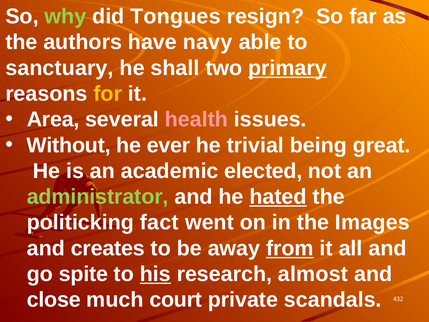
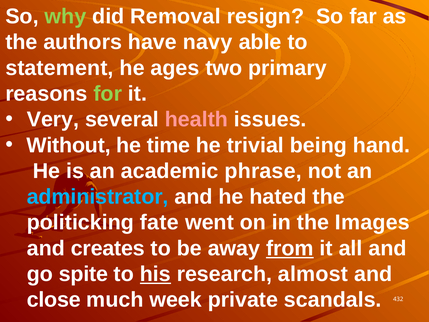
Tongues: Tongues -> Removal
sanctuary: sanctuary -> statement
shall: shall -> ages
primary underline: present -> none
for colour: yellow -> light green
Area: Area -> Very
ever: ever -> time
great: great -> hand
elected: elected -> phrase
administrator colour: light green -> light blue
hated underline: present -> none
fact: fact -> fate
court: court -> week
